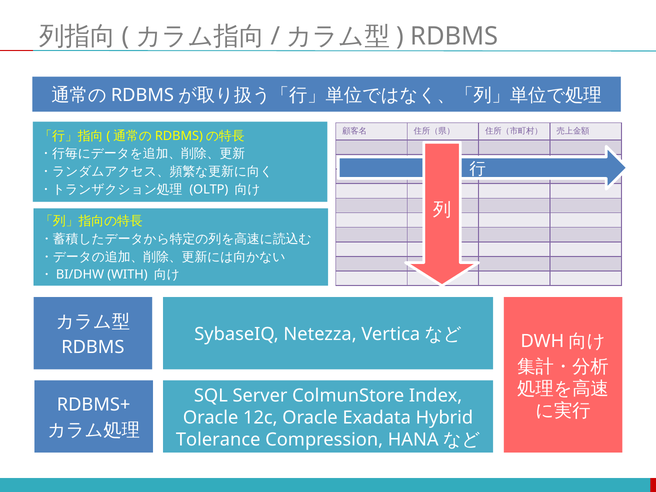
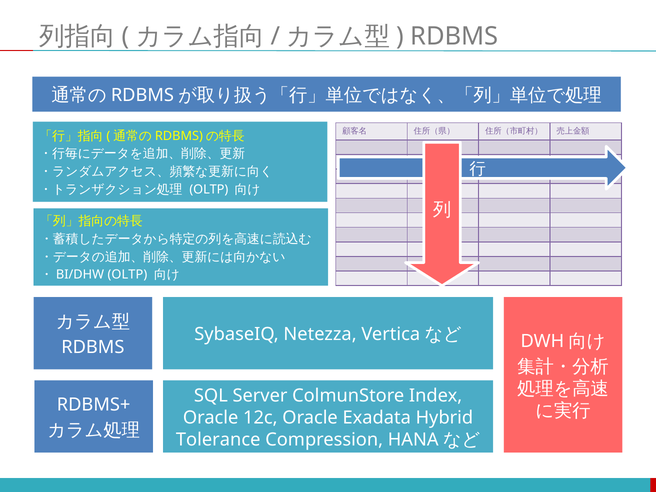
WITH at (127, 275): WITH -> OLTP
